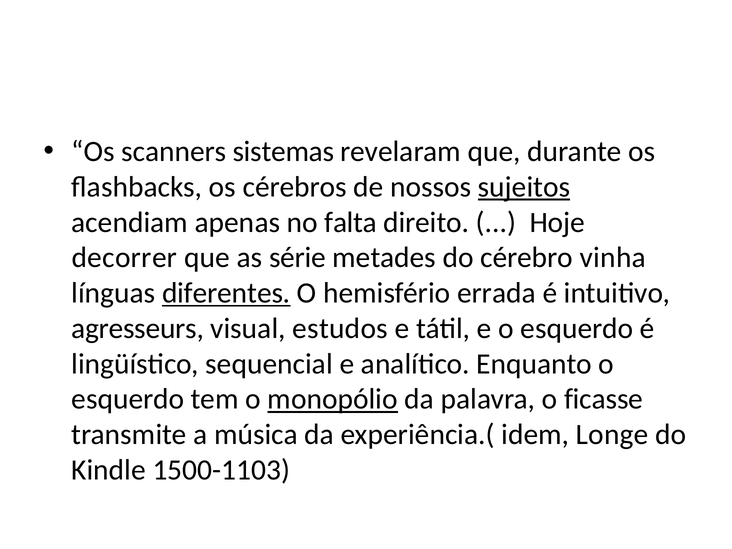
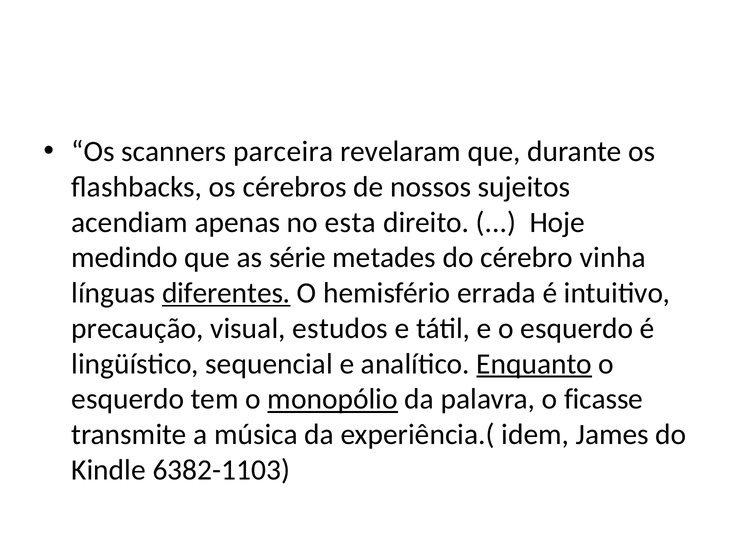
sistemas: sistemas -> parceira
sujeitos underline: present -> none
falta: falta -> esta
decorrer: decorrer -> medindo
agresseurs: agresseurs -> precaução
Enquanto underline: none -> present
Longe: Longe -> James
1500-1103: 1500-1103 -> 6382-1103
